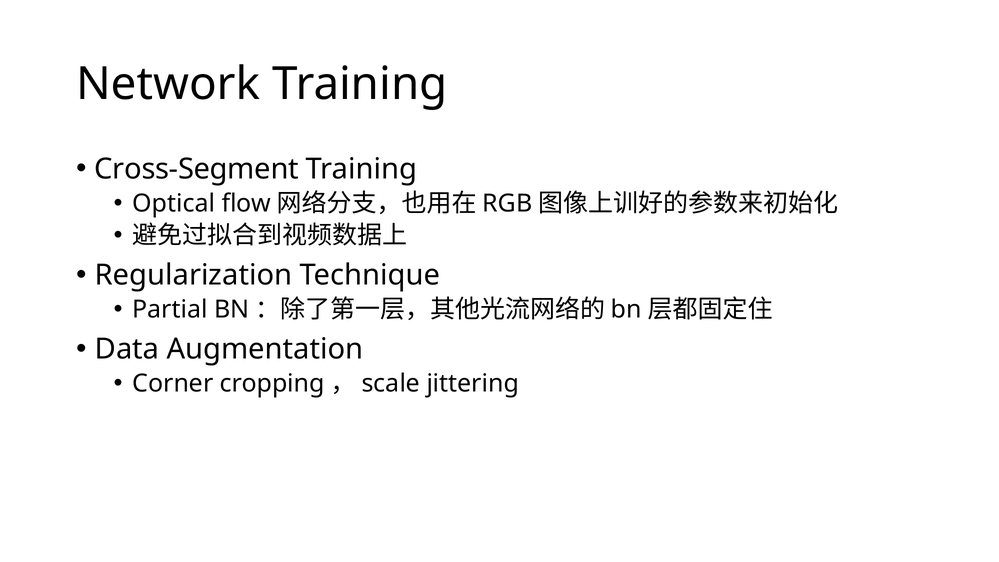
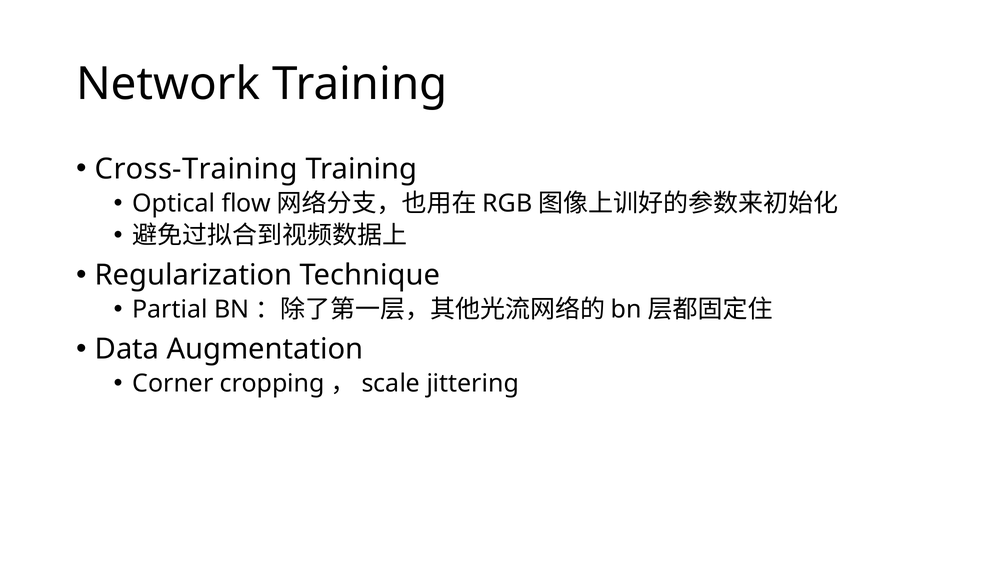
Cross-Segment: Cross-Segment -> Cross-Training
